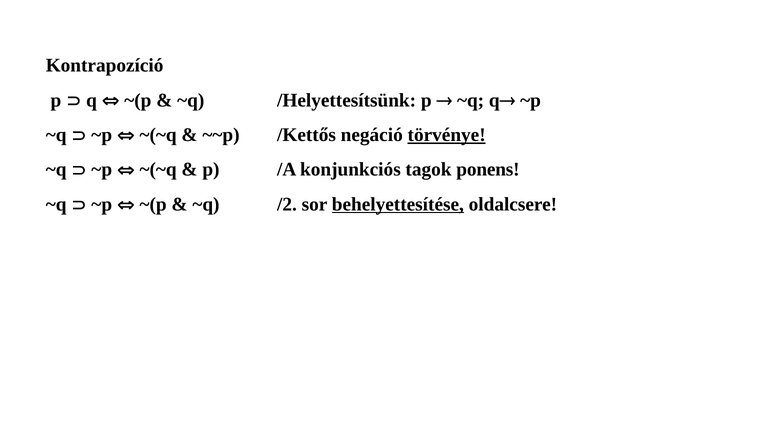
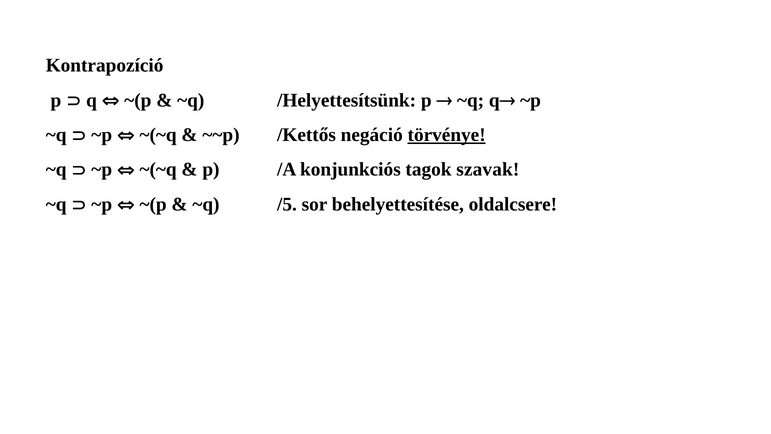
ponens: ponens -> szavak
/2: /2 -> /5
behelyettesítése underline: present -> none
